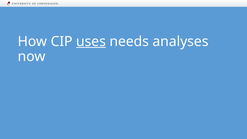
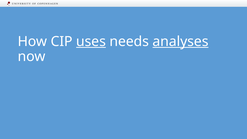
analyses underline: none -> present
